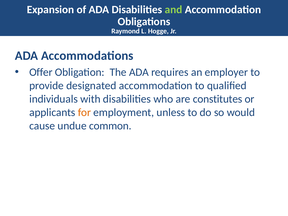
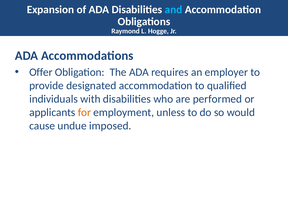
and colour: light green -> light blue
constitutes: constitutes -> performed
common: common -> imposed
